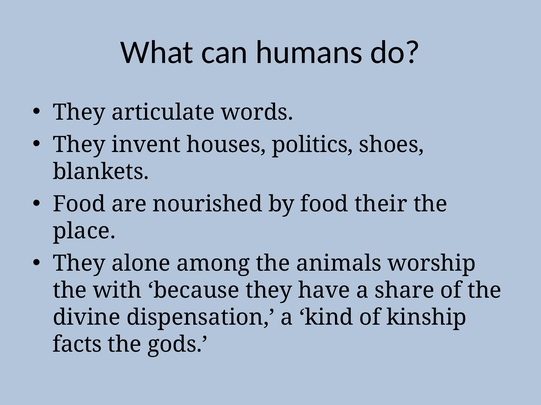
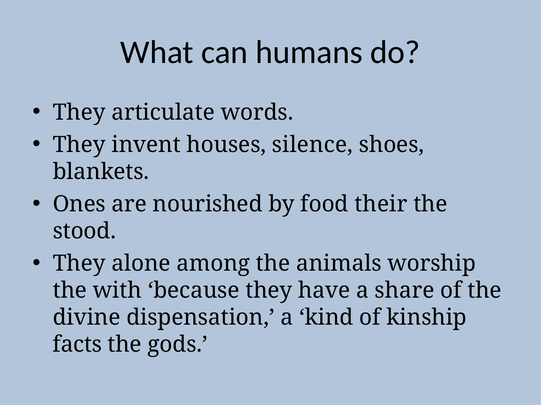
politics: politics -> silence
Food at (79, 204): Food -> Ones
place: place -> stood
